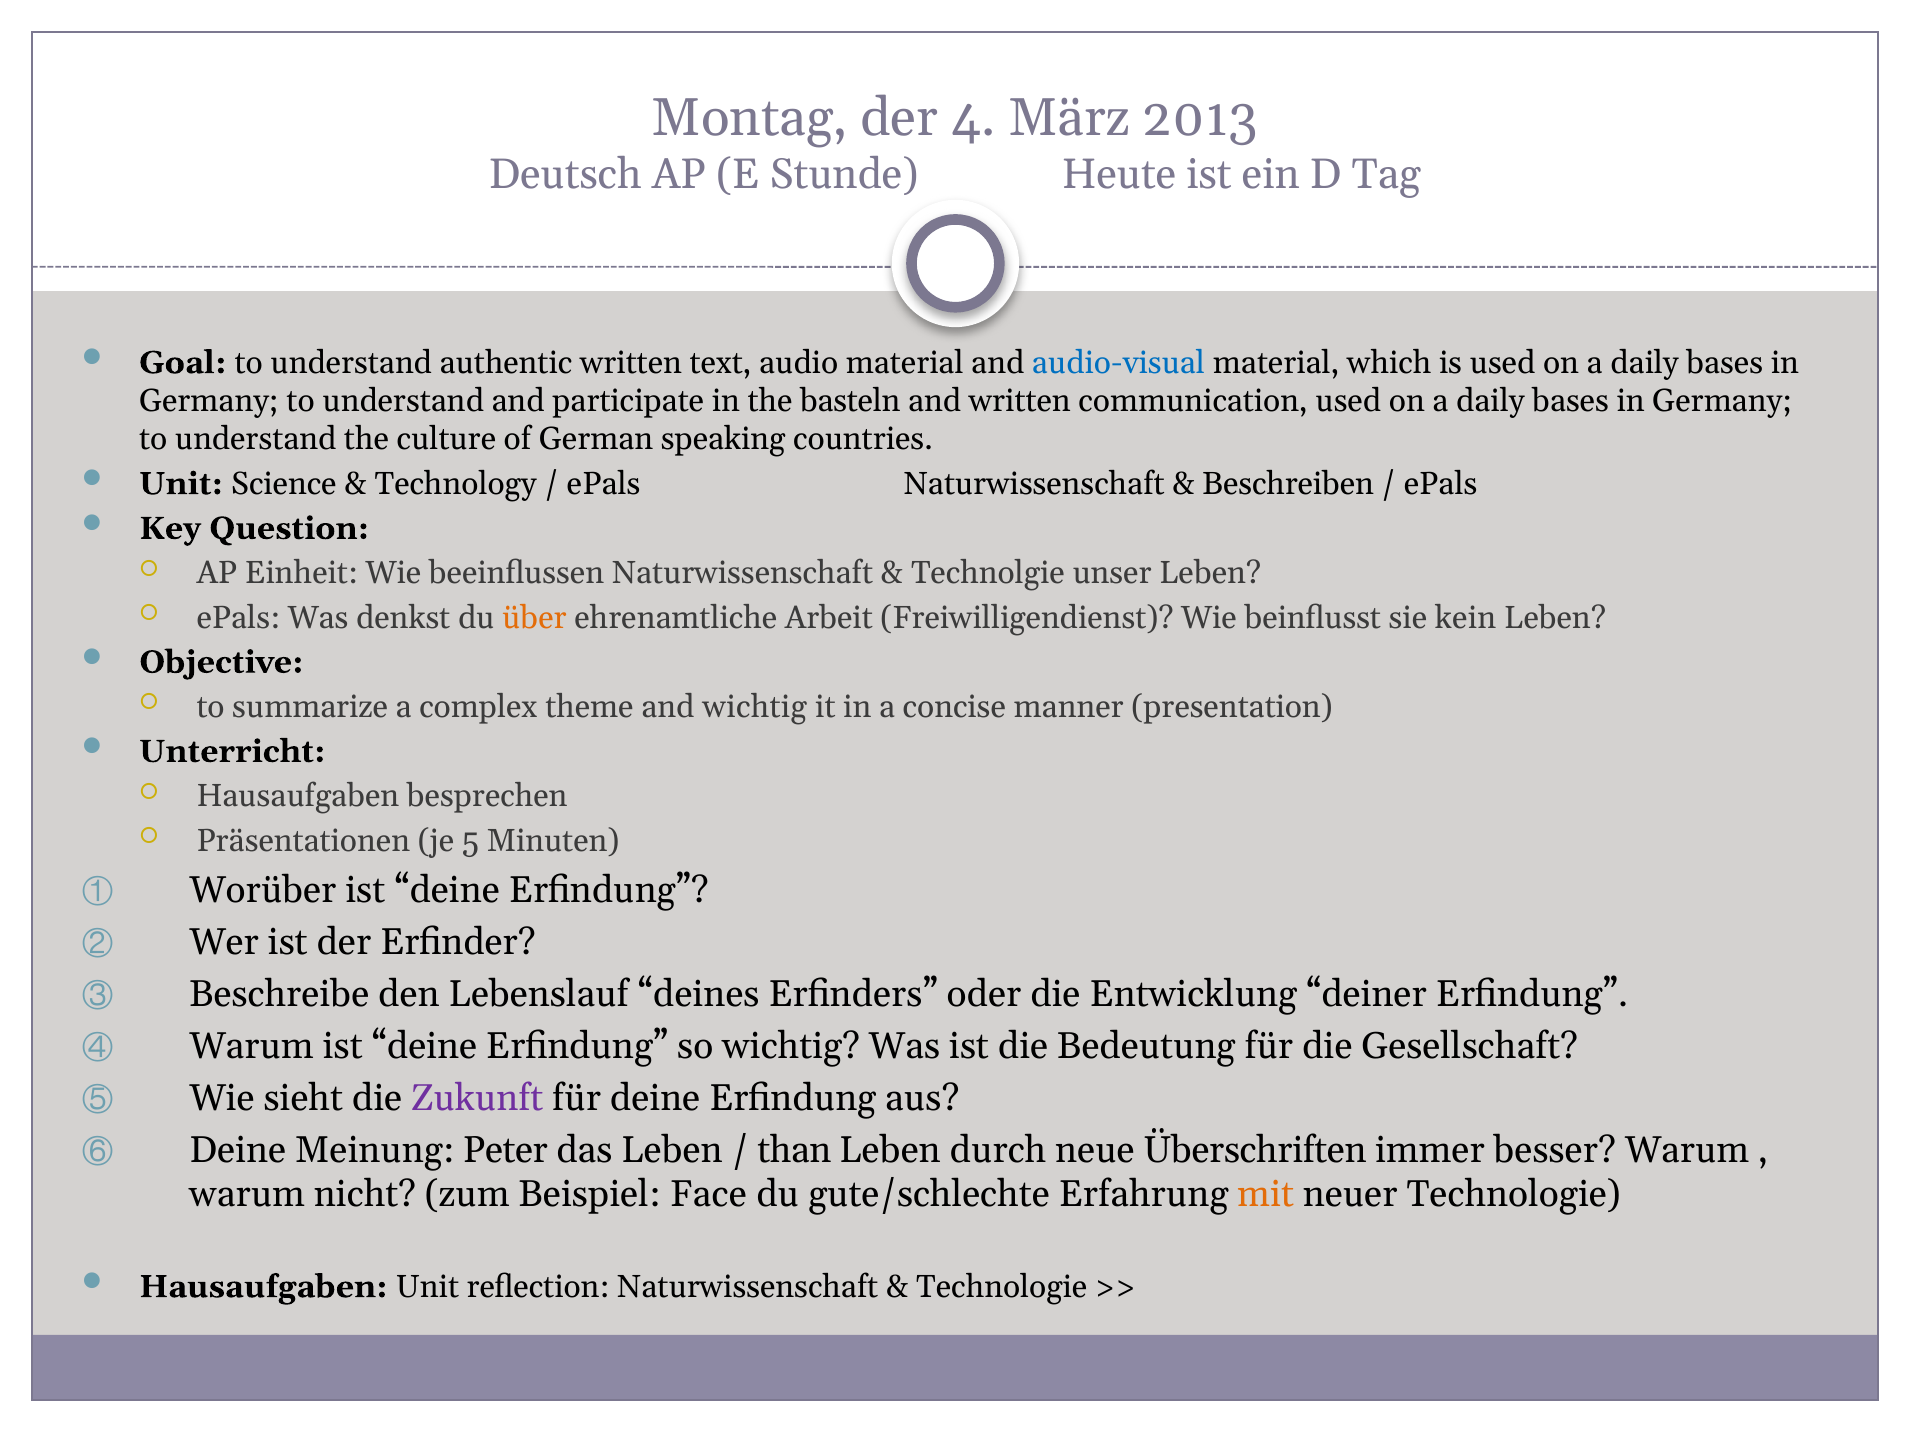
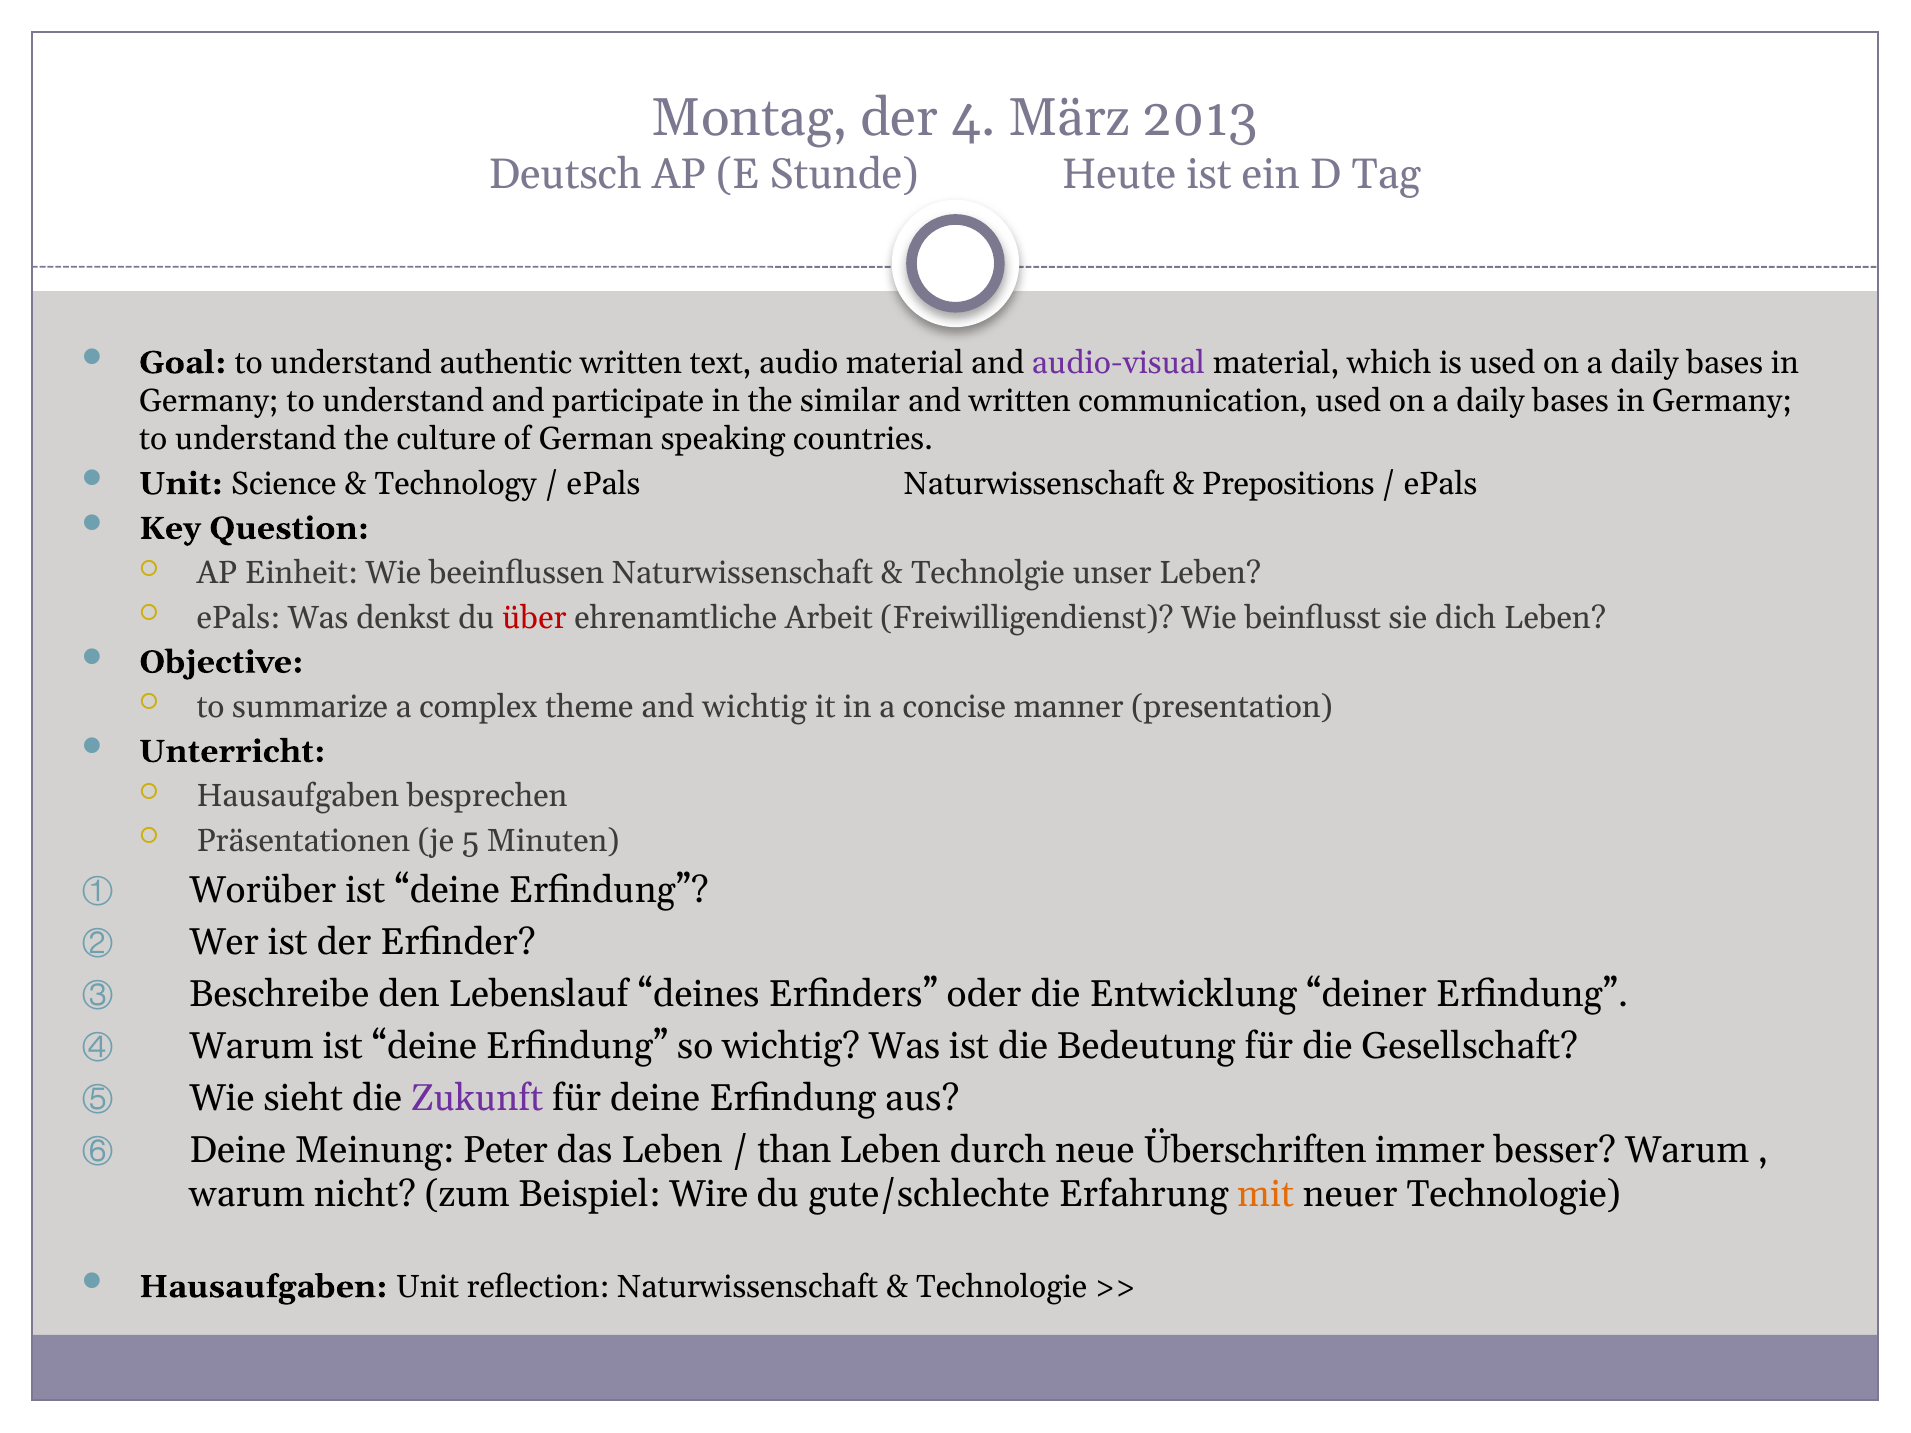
audio-visual colour: blue -> purple
basteln: basteln -> similar
Beschreiben: Beschreiben -> Prepositions
über colour: orange -> red
kein: kein -> dich
Face: Face -> Wire
